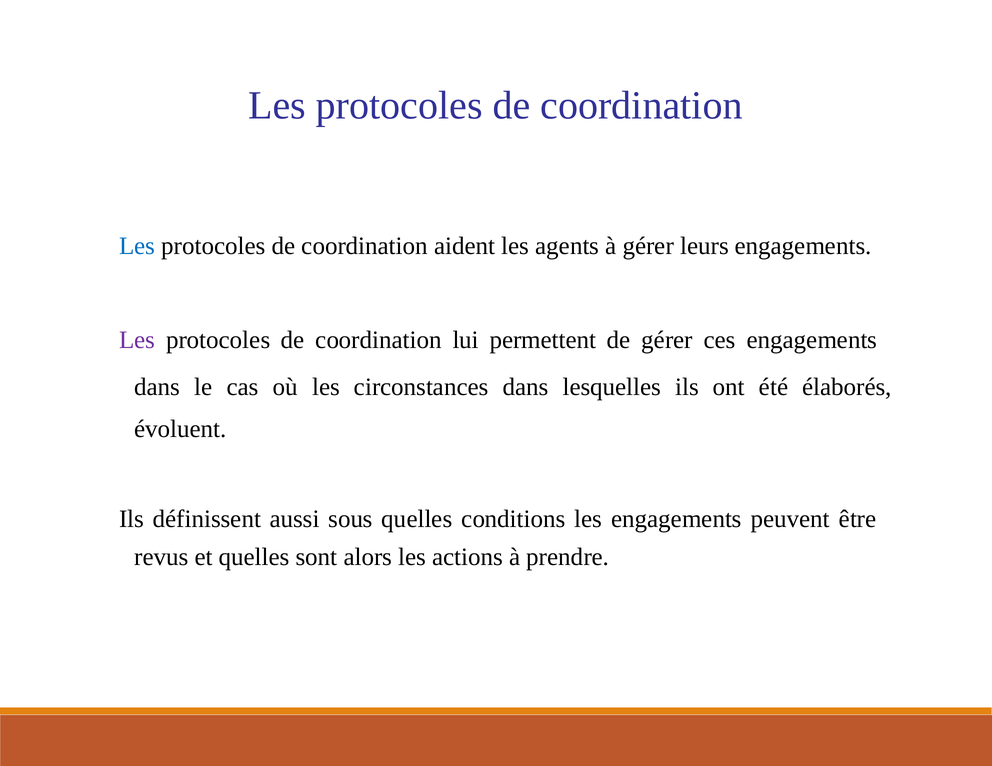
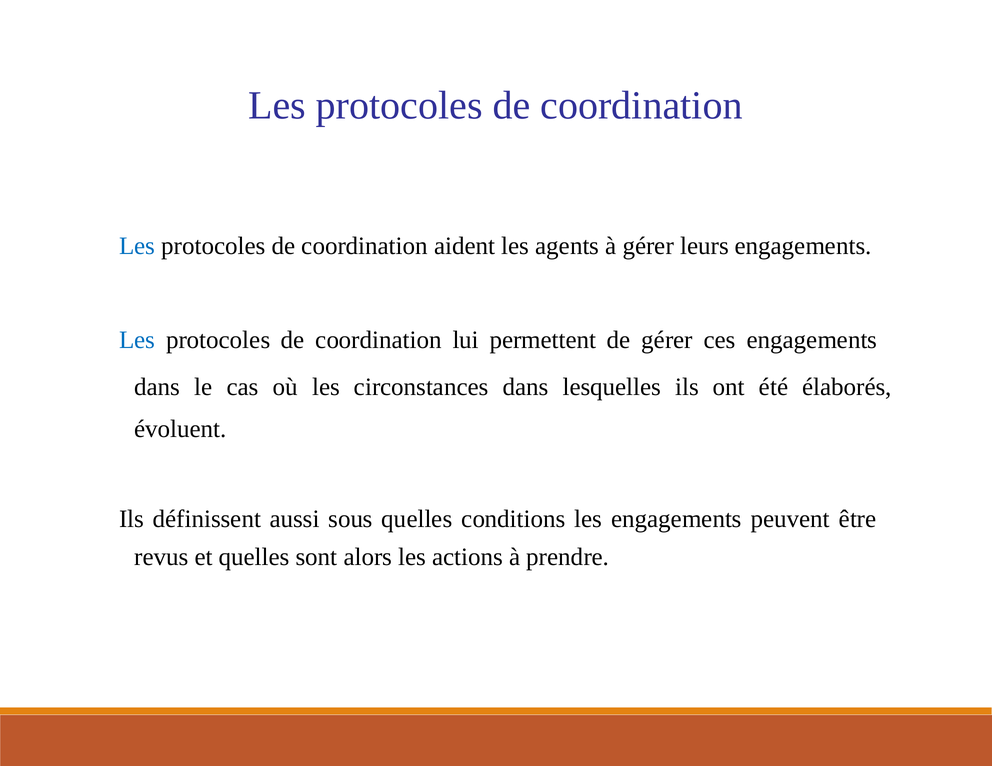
Les at (137, 340) colour: purple -> blue
